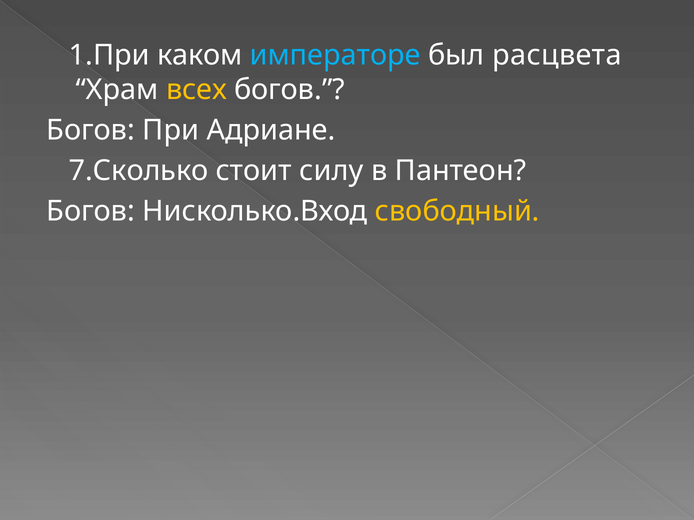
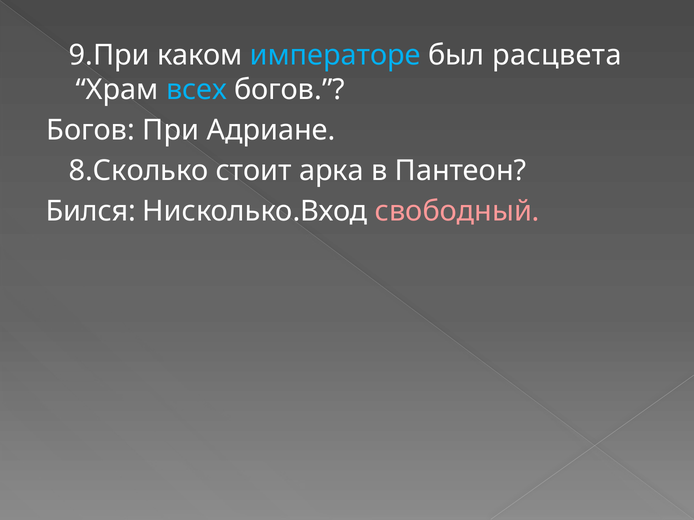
1.При: 1.При -> 9.При
всех colour: yellow -> light blue
7.Сколько: 7.Сколько -> 8.Сколько
силу: силу -> арка
Богов at (91, 212): Богов -> Бился
свободный colour: yellow -> pink
